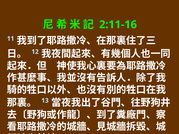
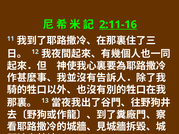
2:11-16 underline: none -> present
